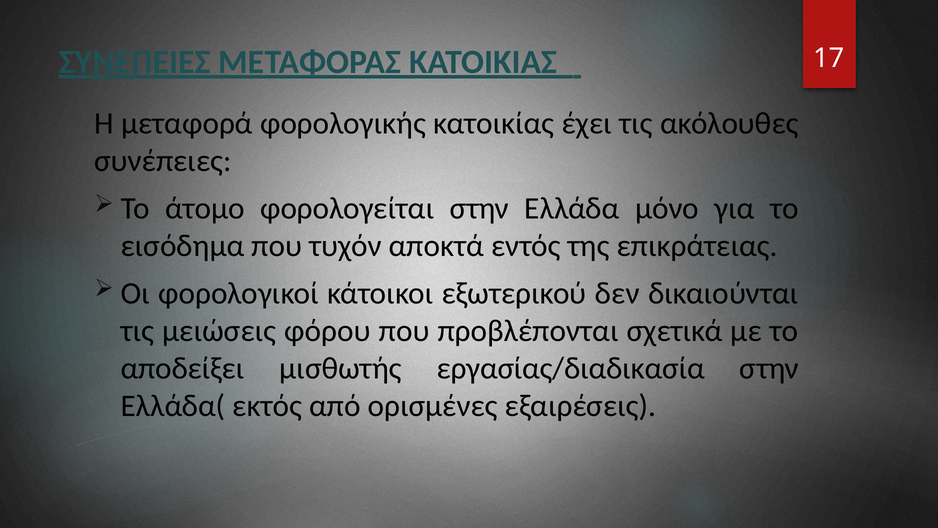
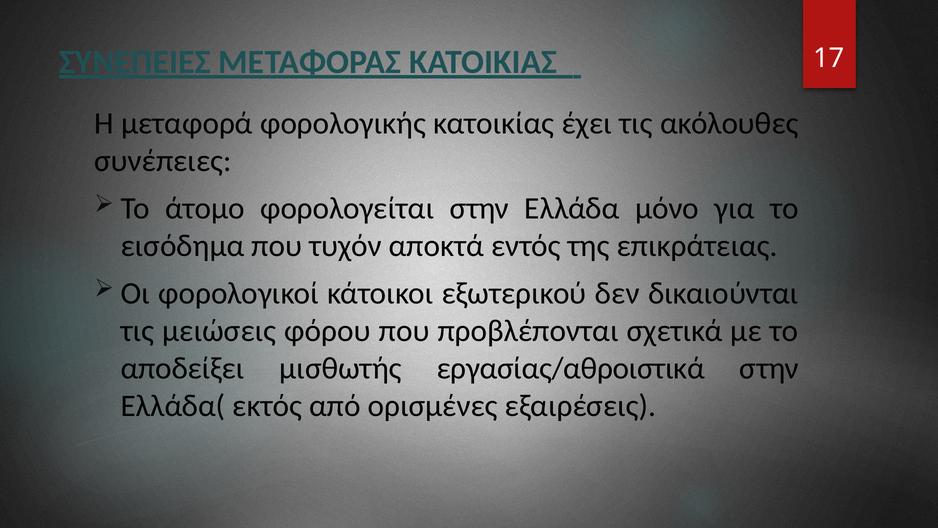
εργασίας/διαδικασία: εργασίας/διαδικασία -> εργασίας/αθροιστικά
